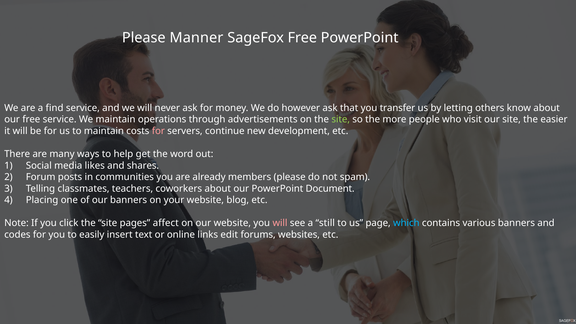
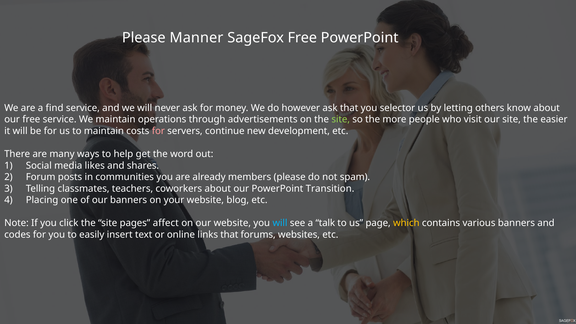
transfer: transfer -> selector
Document: Document -> Transition
will at (280, 223) colour: pink -> light blue
still: still -> talk
which colour: light blue -> yellow
links edit: edit -> that
